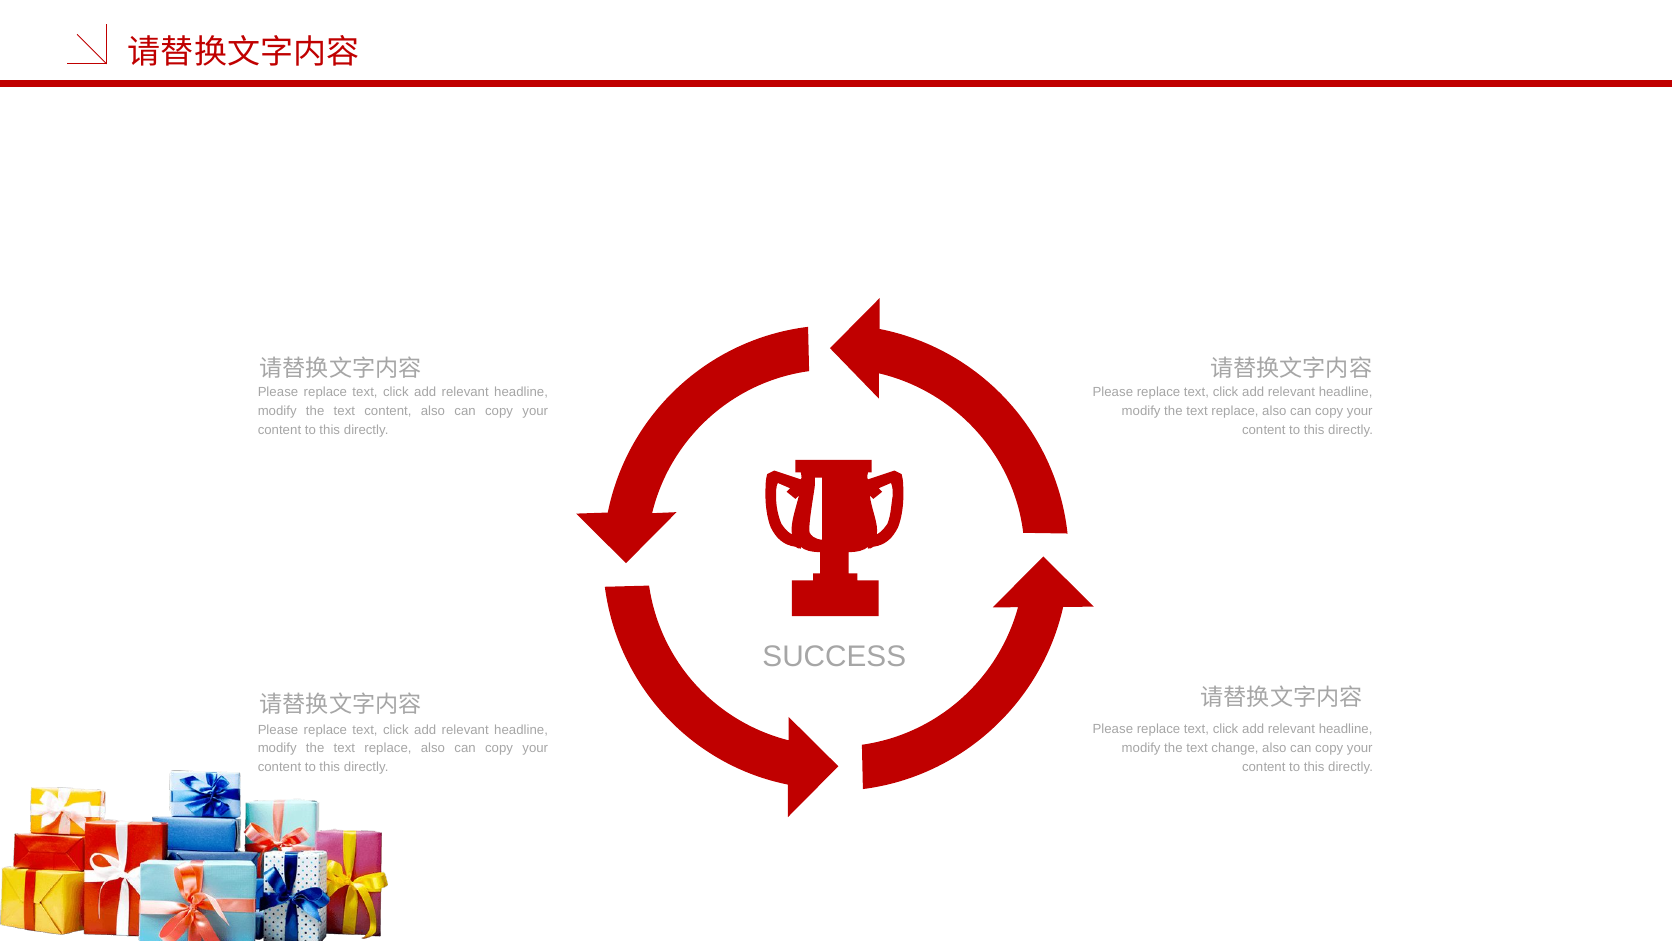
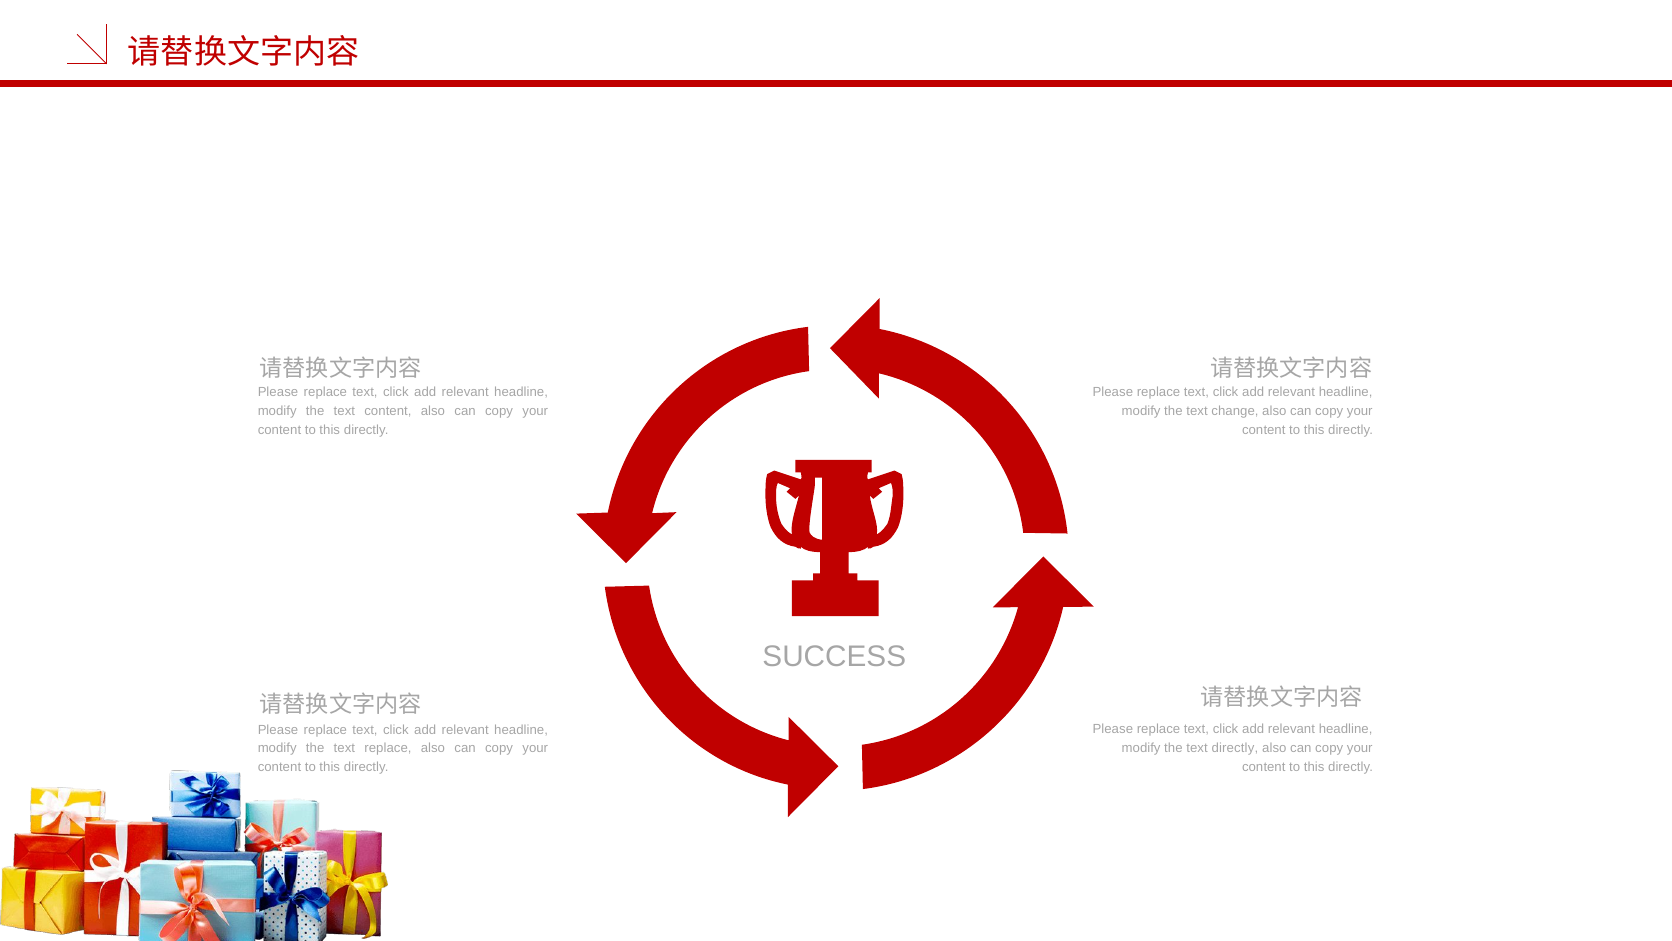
replace at (1235, 411): replace -> change
text change: change -> directly
